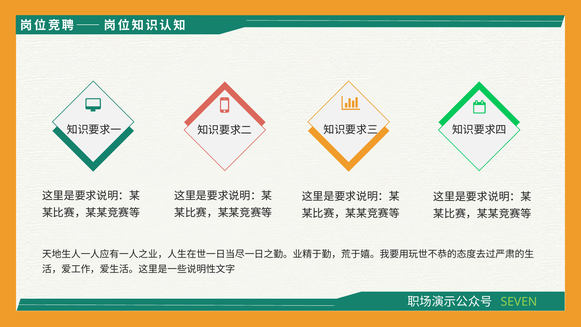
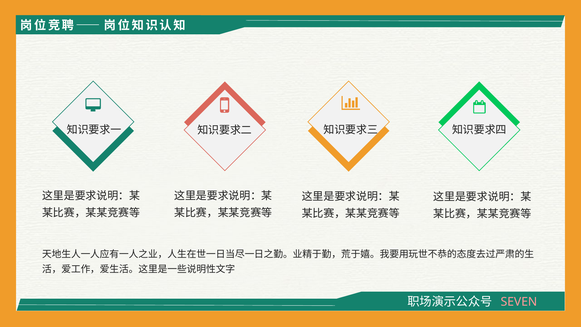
SEVEN colour: light green -> pink
